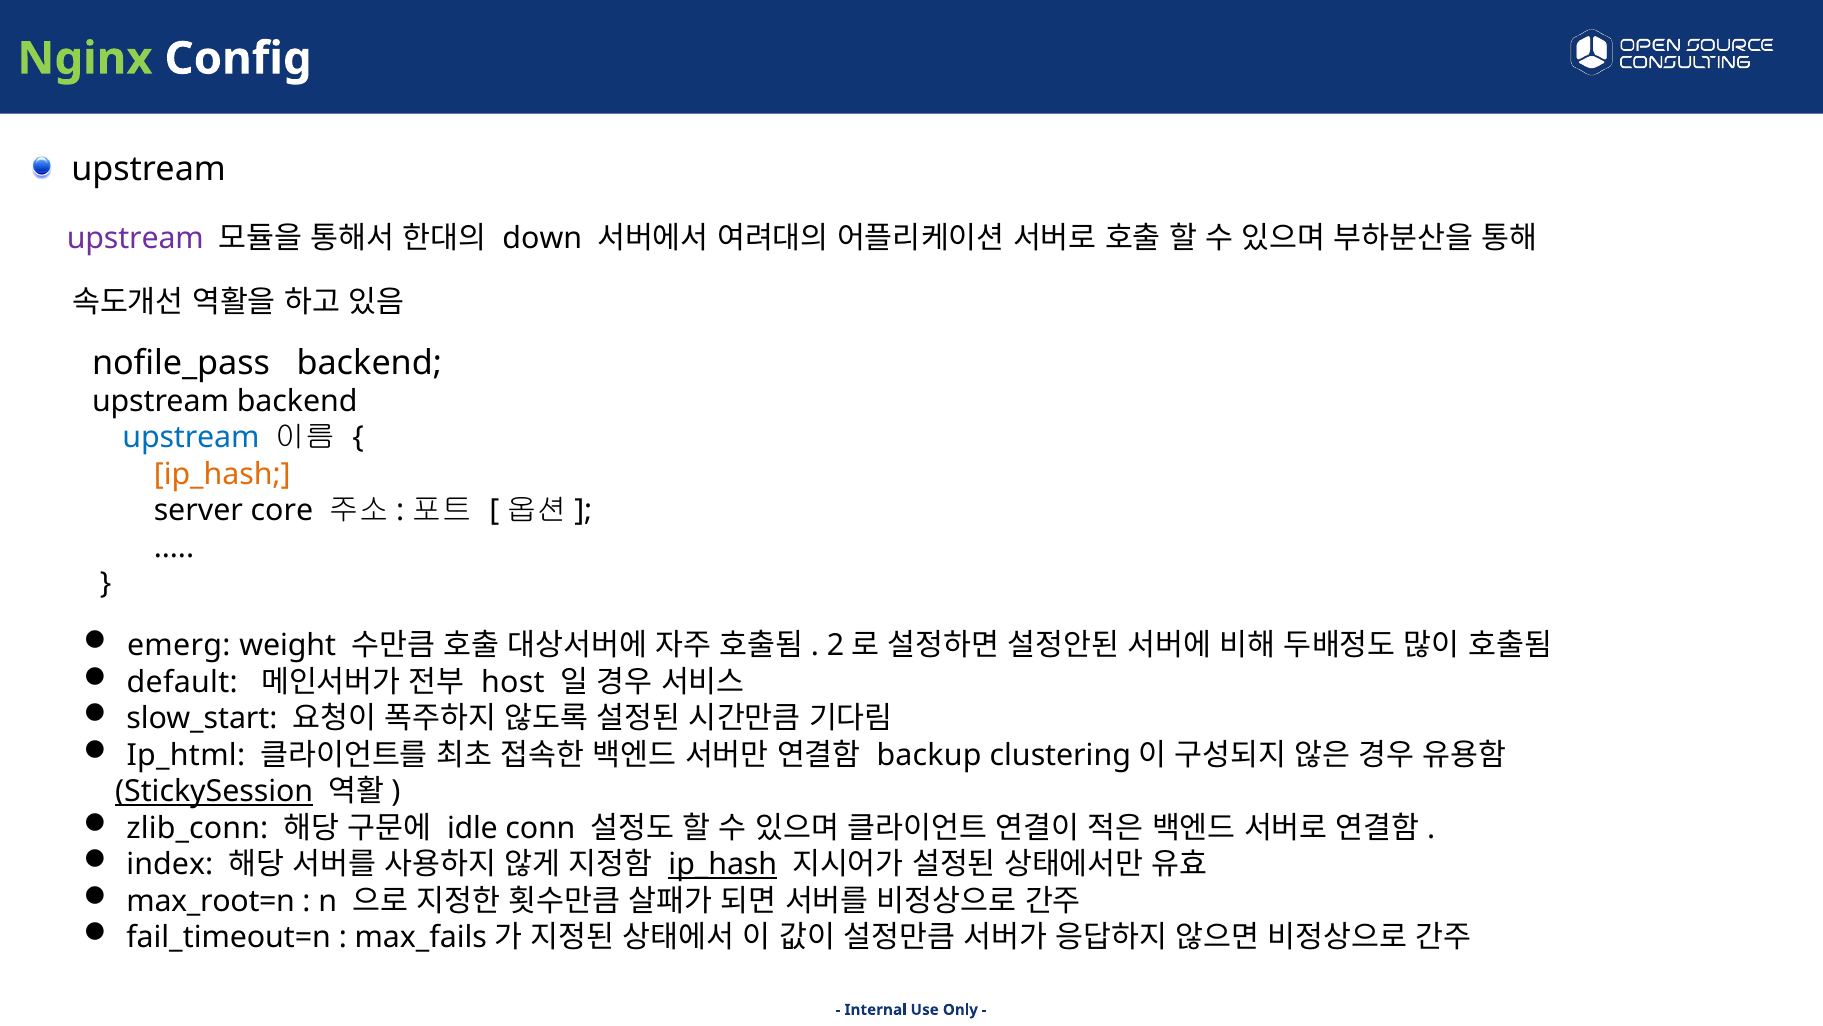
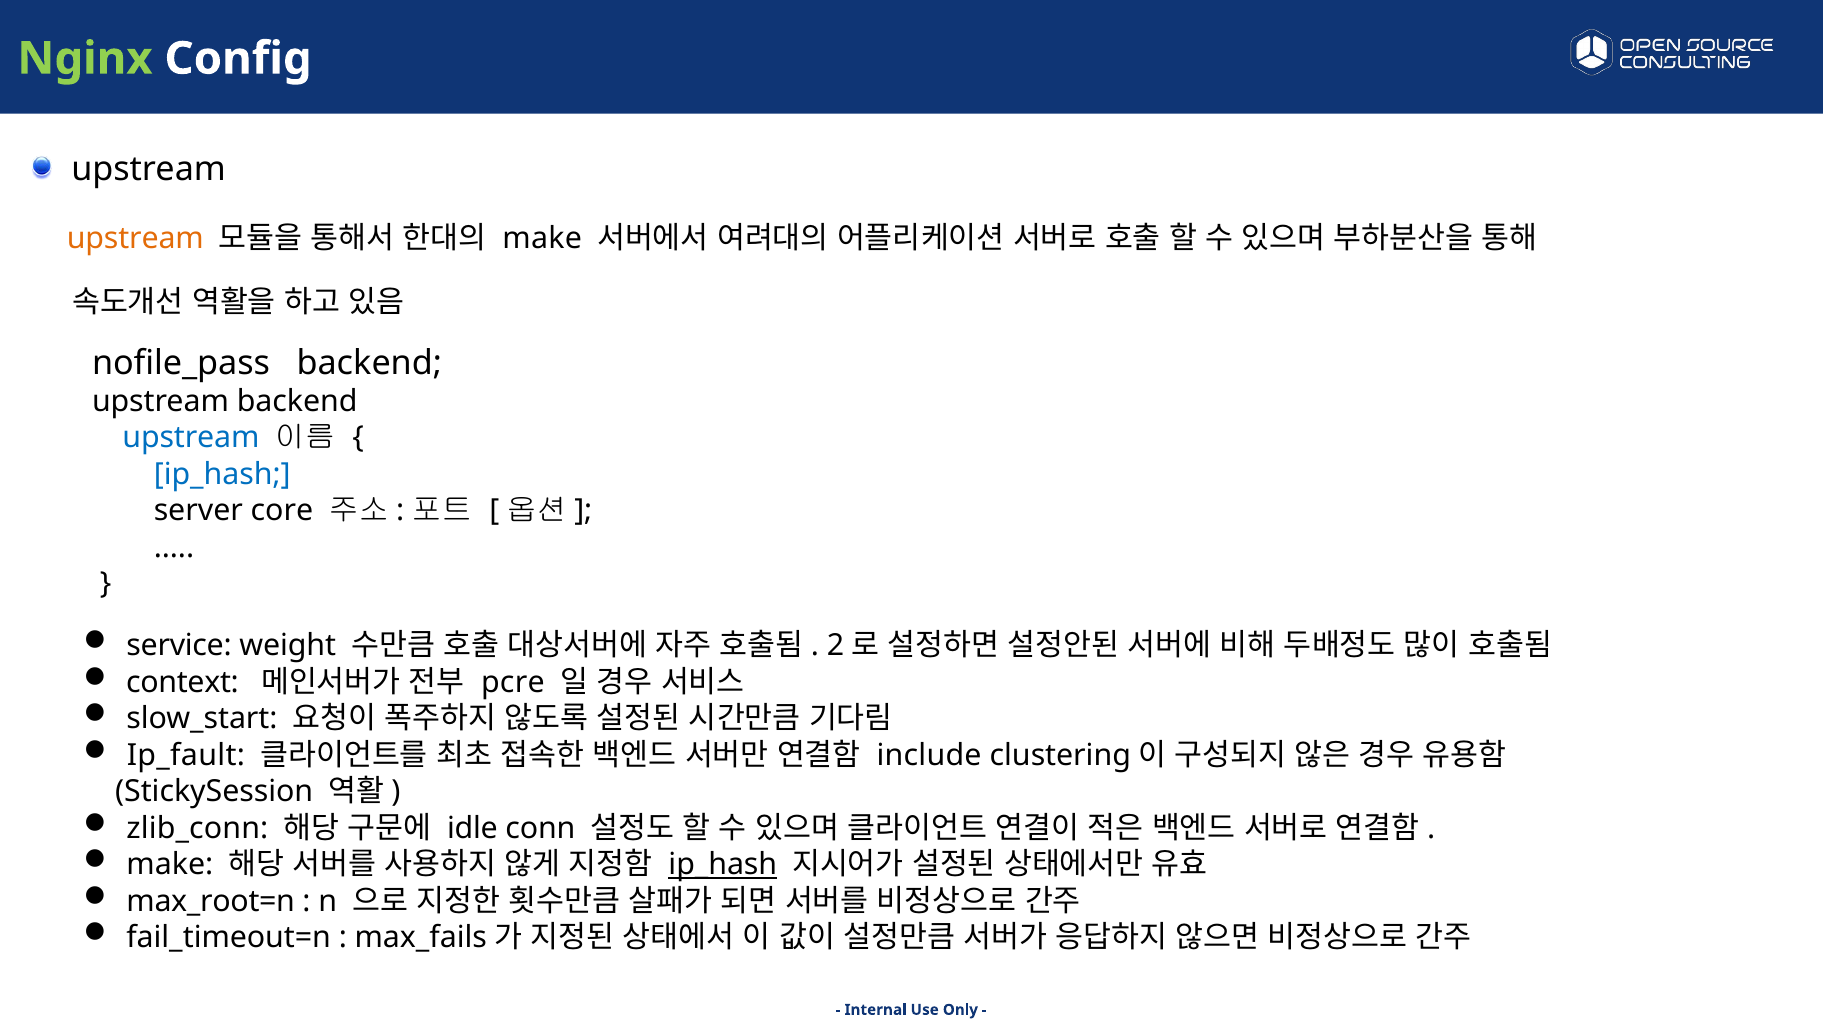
upstream at (135, 239) colour: purple -> orange
down at (542, 239): down -> make
ip_hash at (222, 474) colour: orange -> blue
emerg: emerg -> service
default: default -> context
host: host -> pcre
Ip_html: Ip_html -> Ip_fault
backup: backup -> include
StickySession underline: present -> none
index at (170, 864): index -> make
